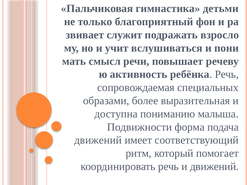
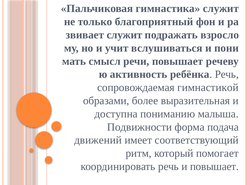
гимнастика детьми: детьми -> служит
специальных: специальных -> гимнастикой
и движений: движений -> повышает
